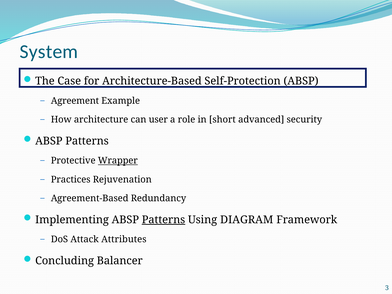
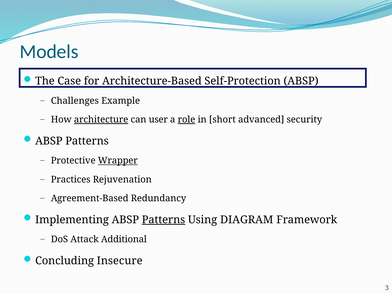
System: System -> Models
Agreement: Agreement -> Challenges
architecture underline: none -> present
role underline: none -> present
Attributes: Attributes -> Additional
Balancer: Balancer -> Insecure
